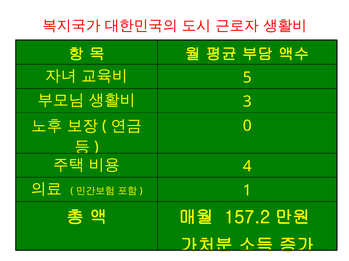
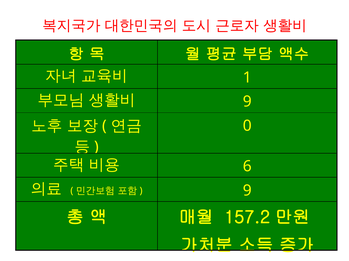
5: 5 -> 1
3 at (247, 102): 3 -> 9
4: 4 -> 6
1 at (247, 191): 1 -> 9
